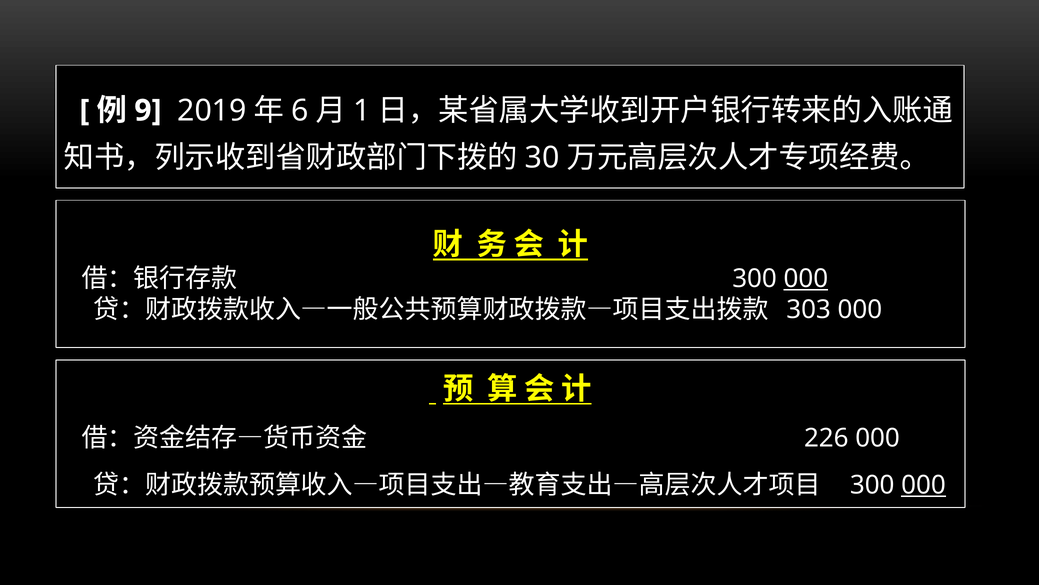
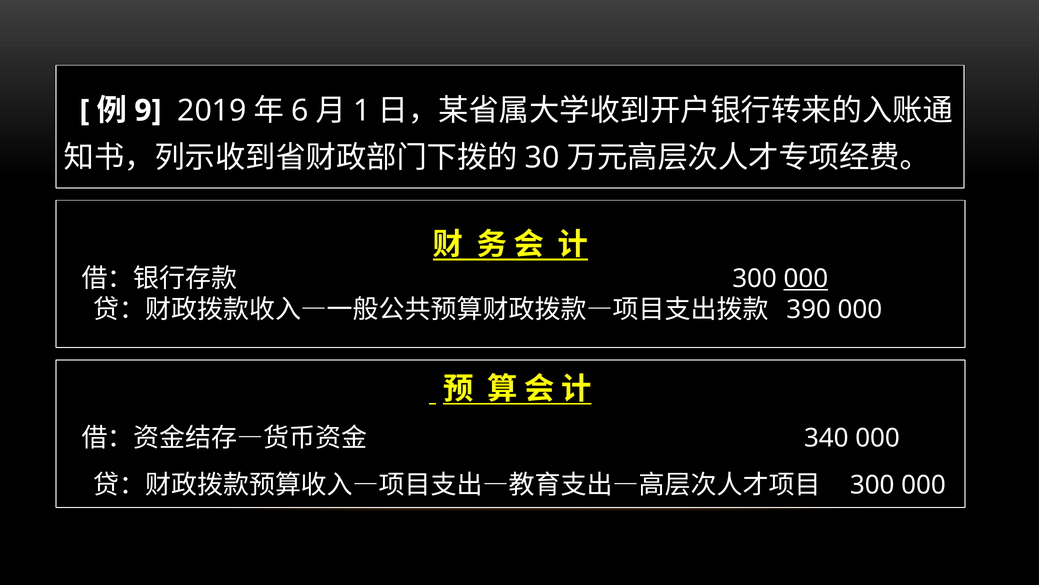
303: 303 -> 390
226: 226 -> 340
000 at (924, 485) underline: present -> none
